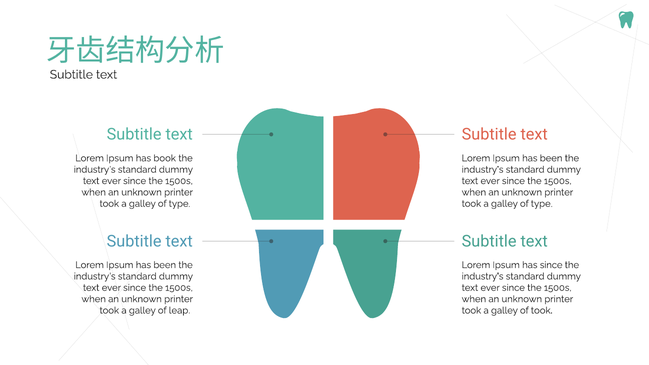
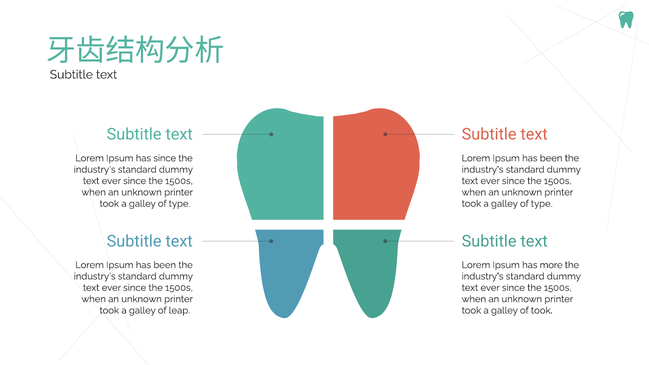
has book: book -> since
has since: since -> more
